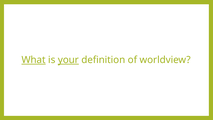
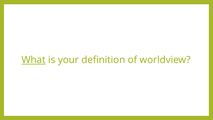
your underline: present -> none
